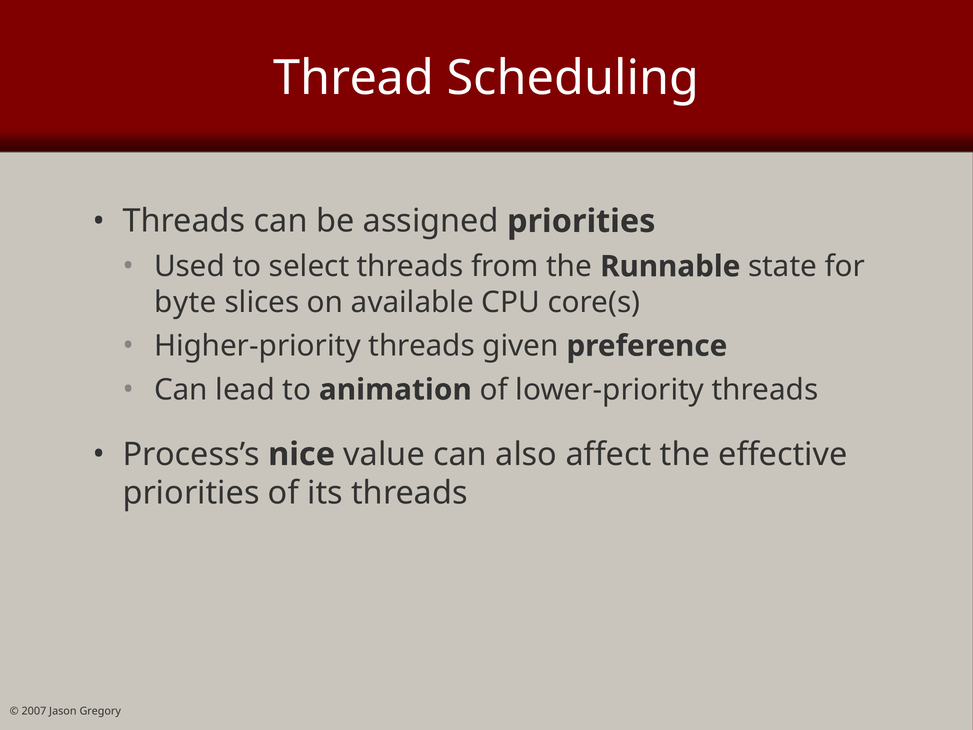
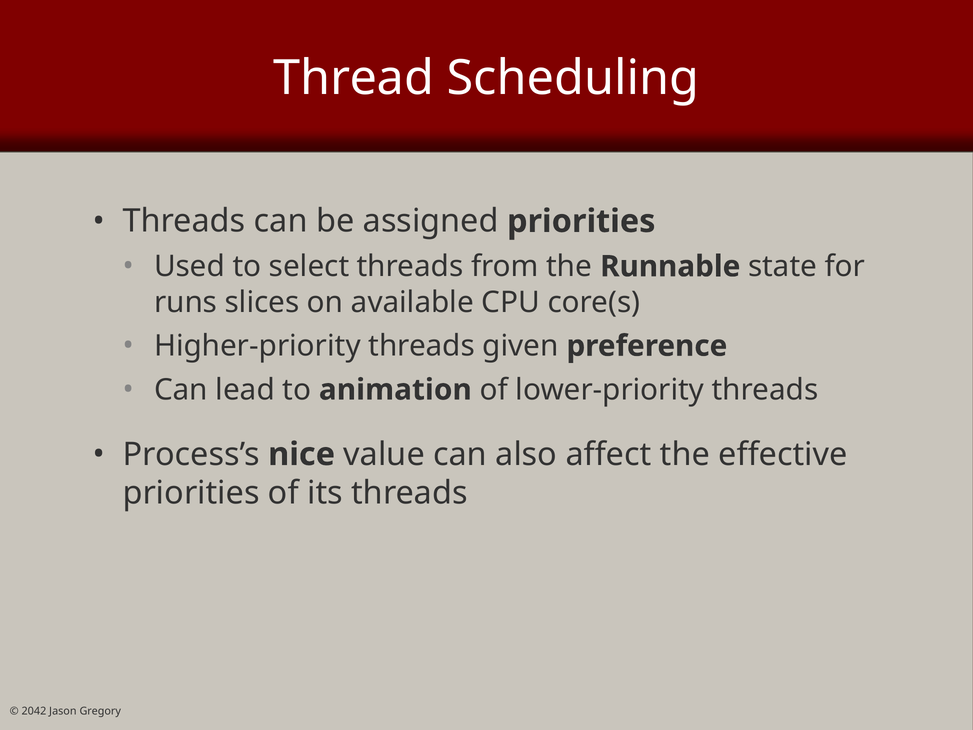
byte: byte -> runs
2007: 2007 -> 2042
